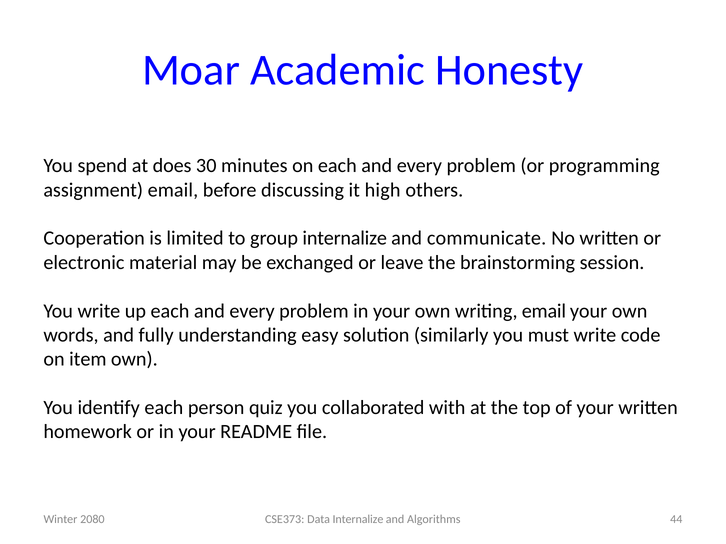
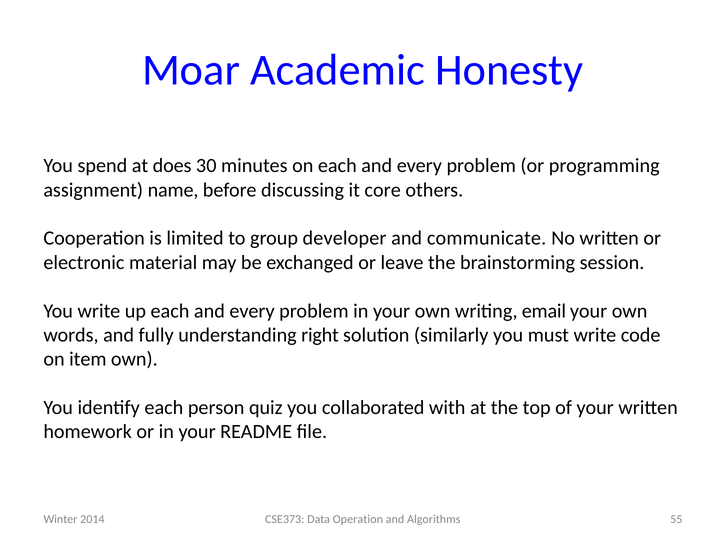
assignment email: email -> name
high: high -> core
group internalize: internalize -> developer
easy: easy -> right
Data Internalize: Internalize -> Operation
44: 44 -> 55
2080: 2080 -> 2014
